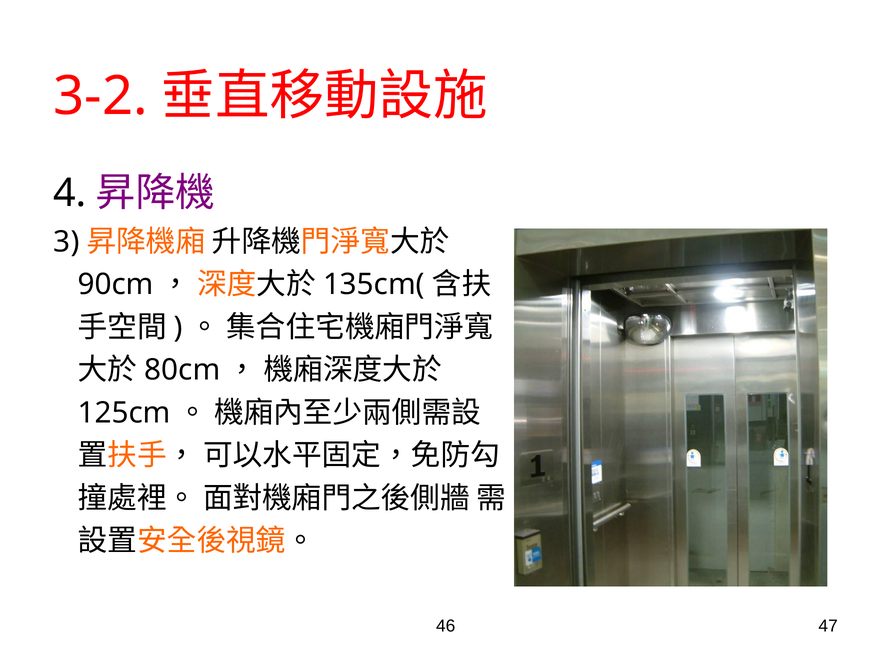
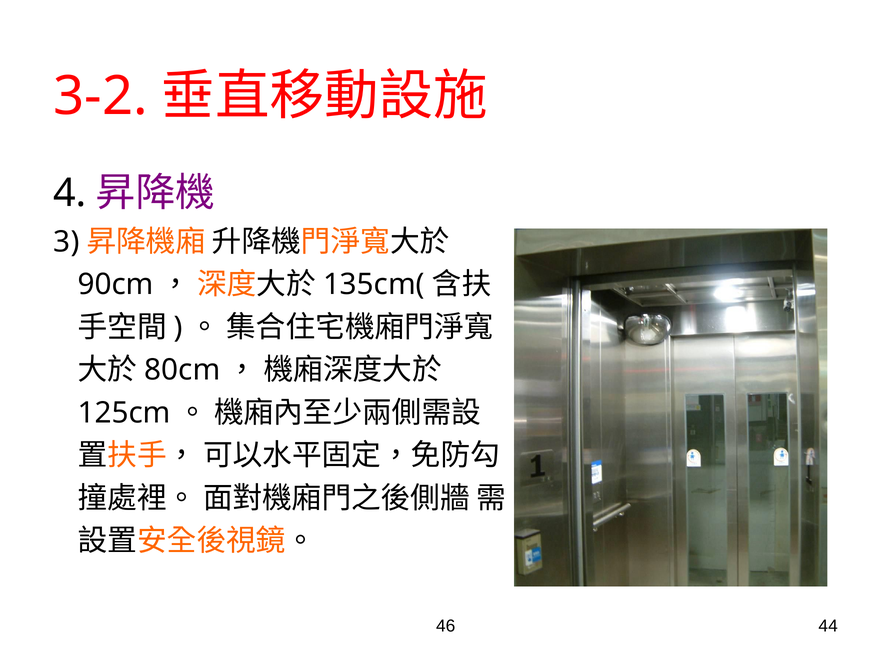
47: 47 -> 44
